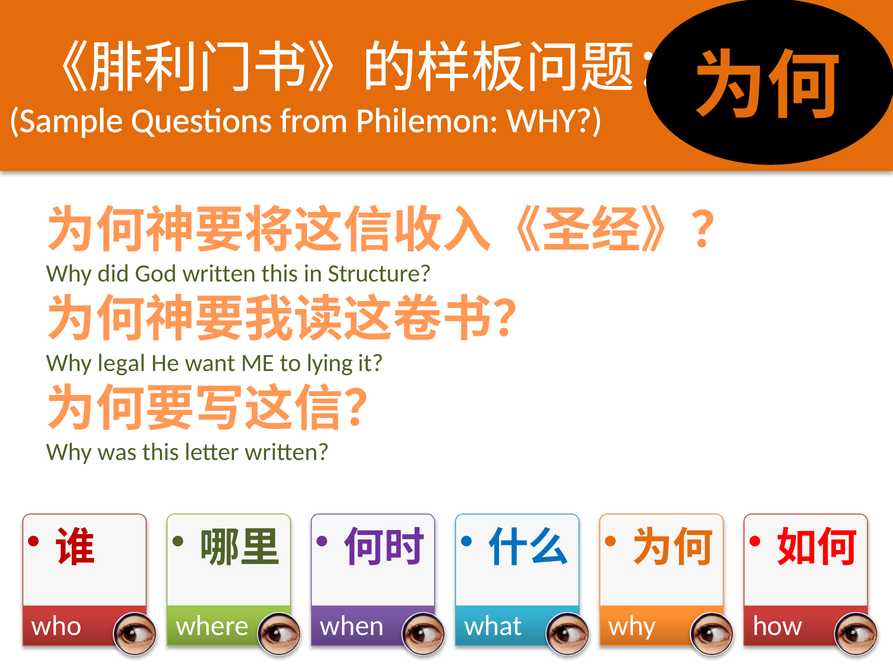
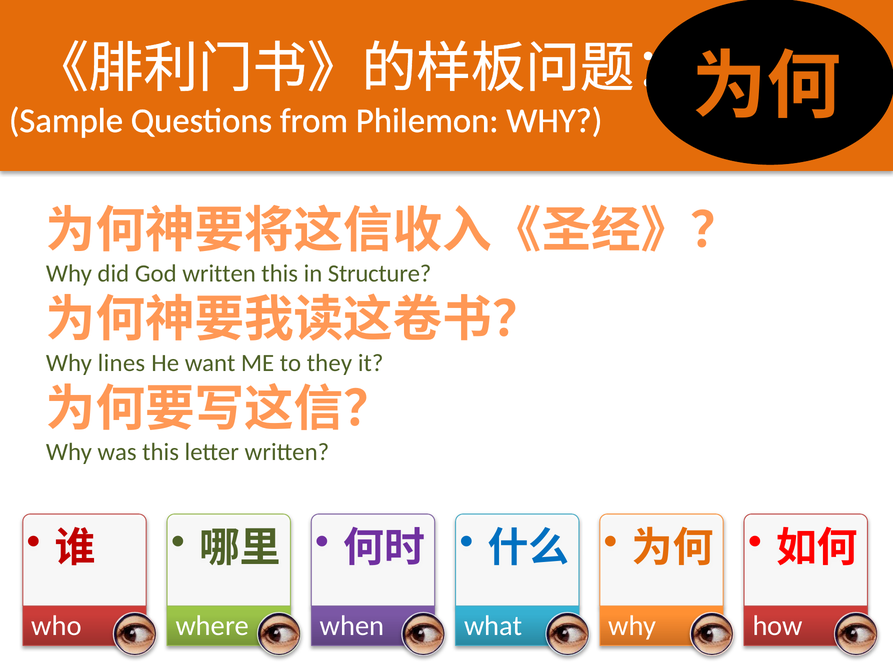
legal: legal -> lines
lying: lying -> they
